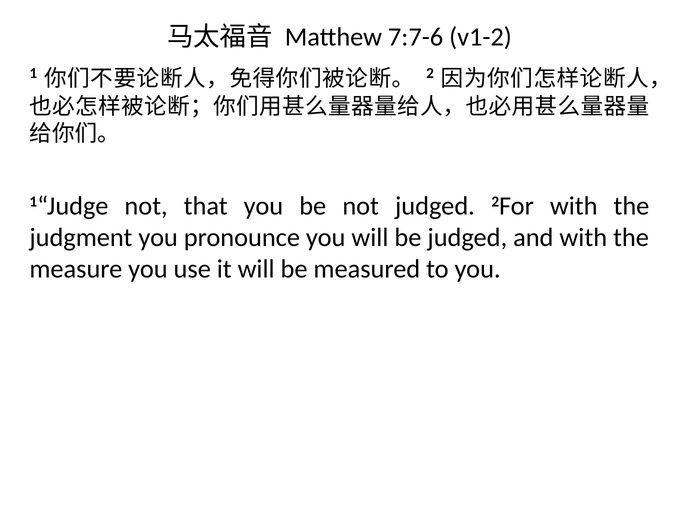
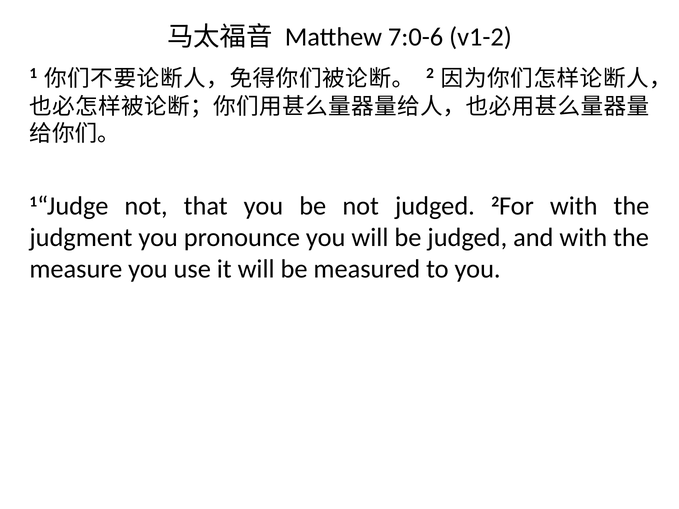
7:7-6: 7:7-6 -> 7:0-6
